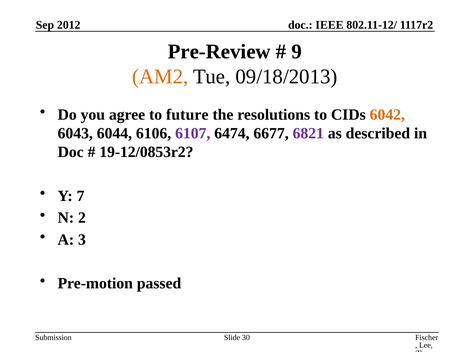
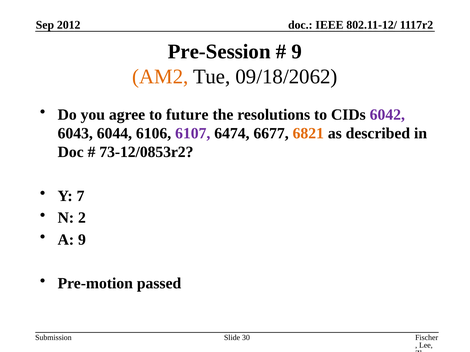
Pre-Review: Pre-Review -> Pre-Session
09/18/2013: 09/18/2013 -> 09/18/2062
6042 colour: orange -> purple
6821 colour: purple -> orange
19-12/0853r2: 19-12/0853r2 -> 73-12/0853r2
A 3: 3 -> 9
